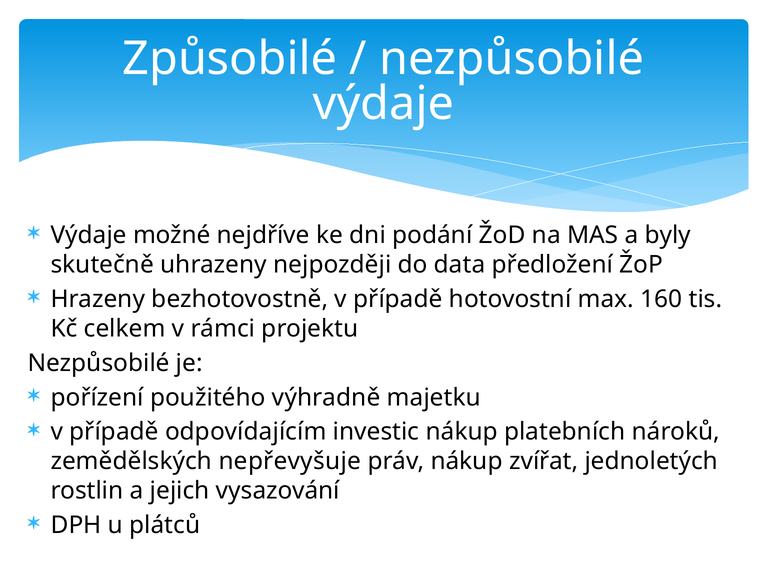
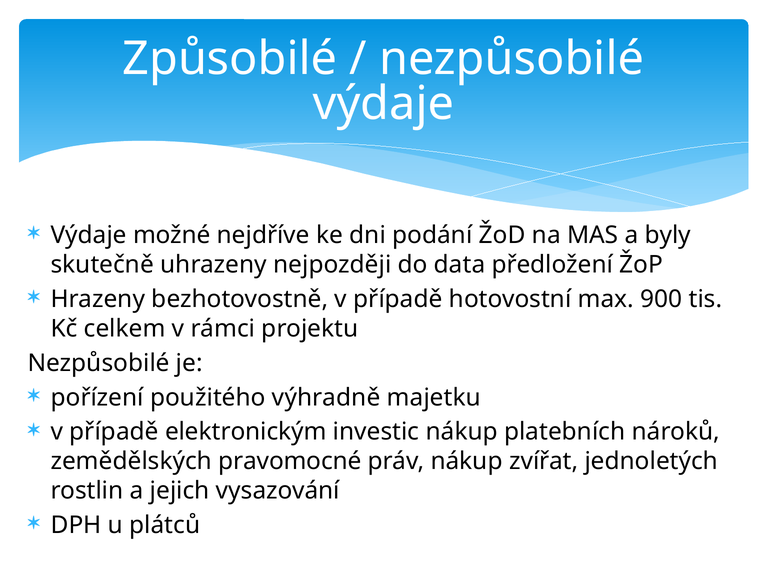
160: 160 -> 900
odpovídajícím: odpovídajícím -> elektronickým
nepřevyšuje: nepřevyšuje -> pravomocné
